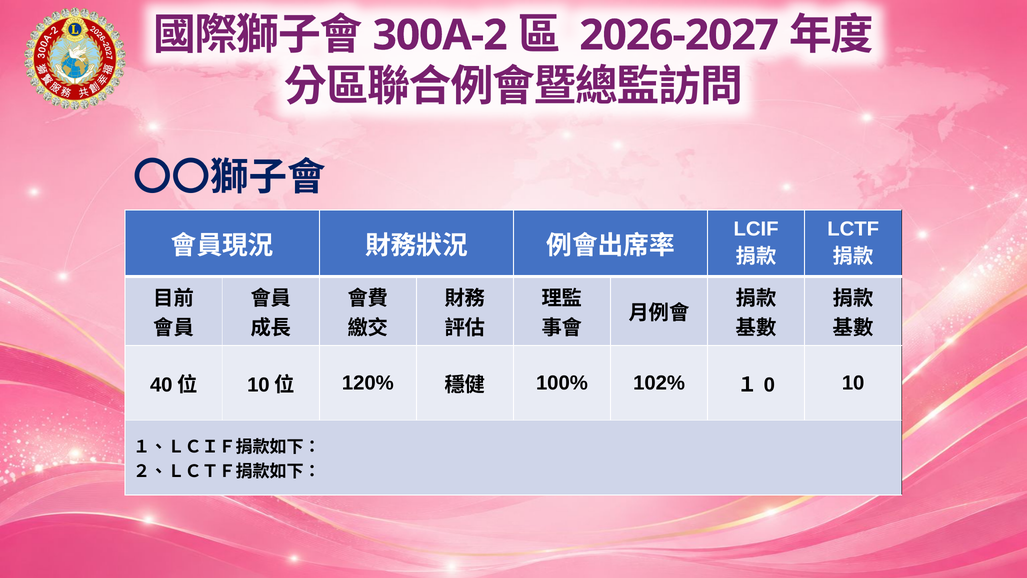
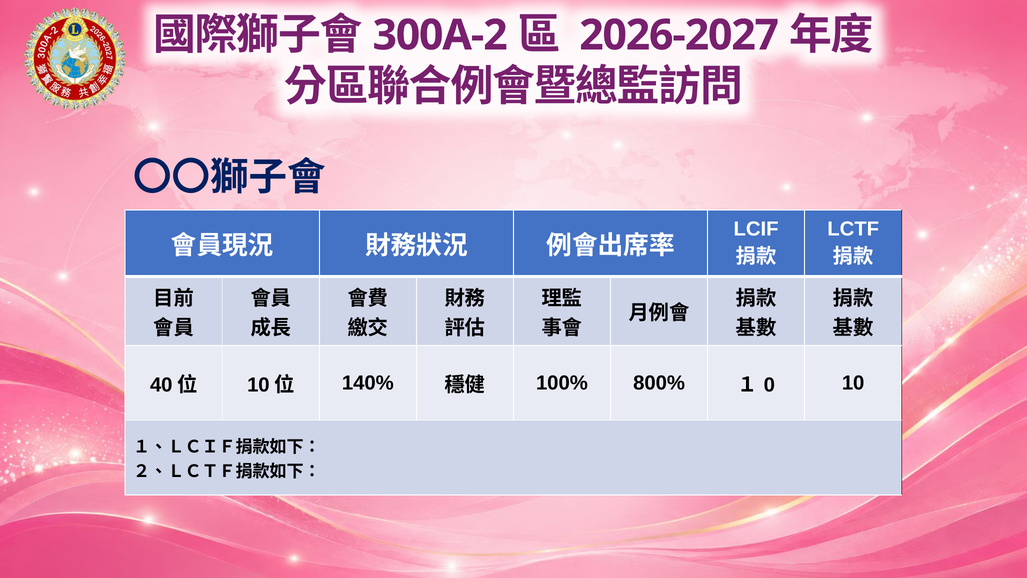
120%: 120% -> 140%
102%: 102% -> 800%
